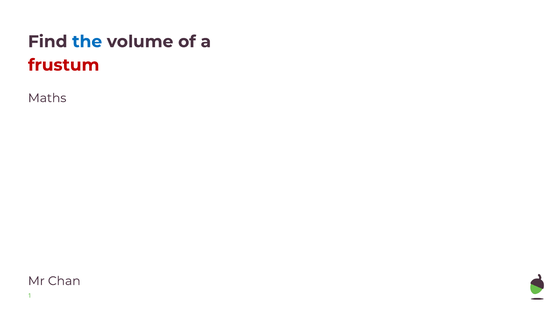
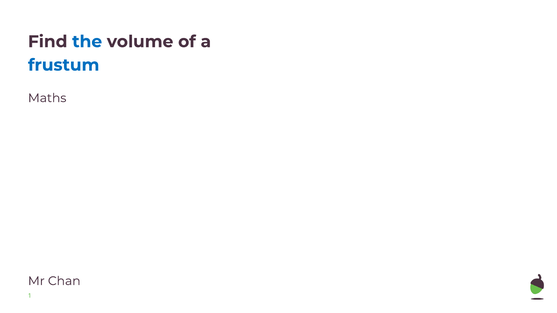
frustum colour: red -> blue
